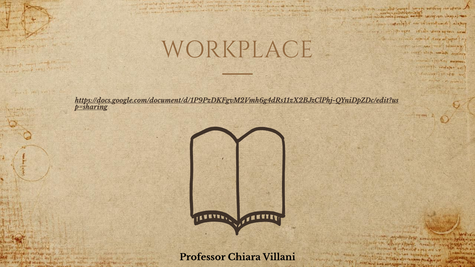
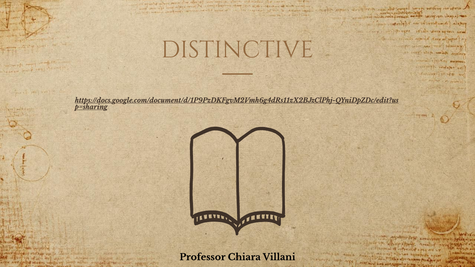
WORKPLACE: WORKPLACE -> DISTINCTIVE
